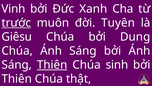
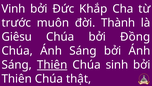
Xanh: Xanh -> Khắp
trước underline: present -> none
Tuyên: Tuyên -> Thành
Dung: Dung -> Đồng
